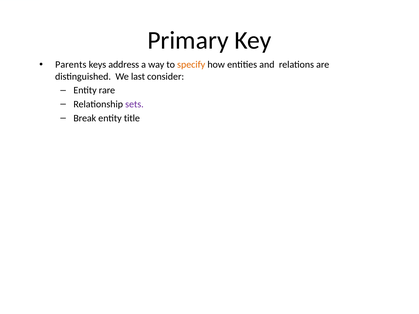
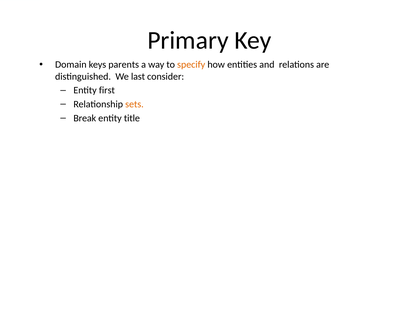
Parents: Parents -> Domain
address: address -> parents
rare: rare -> first
sets colour: purple -> orange
